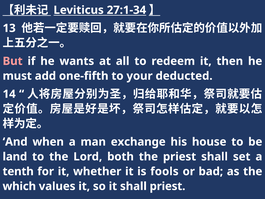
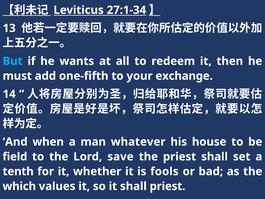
But colour: pink -> light blue
deducted: deducted -> exchange
exchange: exchange -> whatever
land: land -> field
both: both -> save
